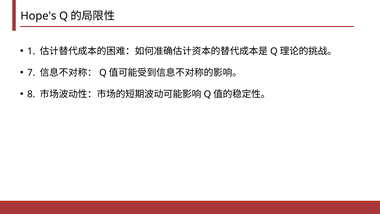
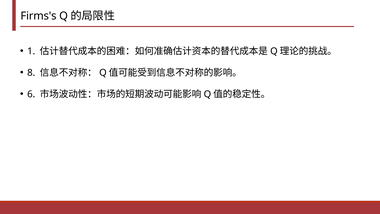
Hope's: Hope's -> Firms's
7: 7 -> 8
8: 8 -> 6
